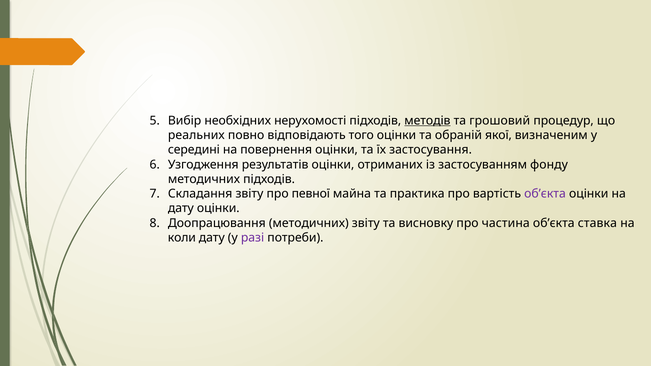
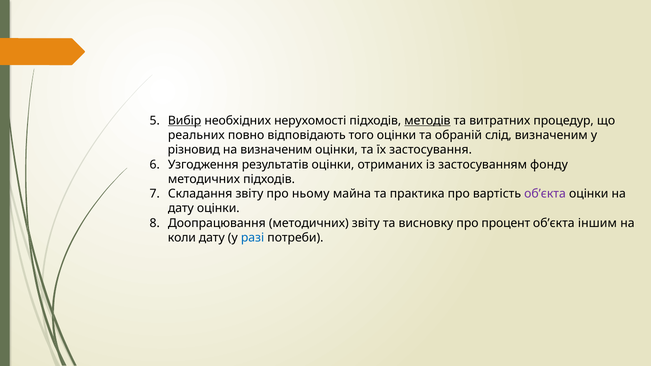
Вибір underline: none -> present
грошовий: грошовий -> витратних
якої: якої -> слід
середині: середині -> різновид
на повернення: повернення -> визначеним
певної: певної -> ньому
частина: частина -> процент
ставка: ставка -> іншим
разі colour: purple -> blue
